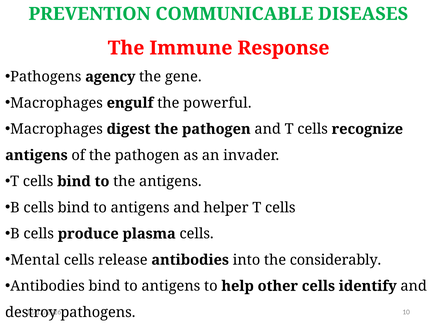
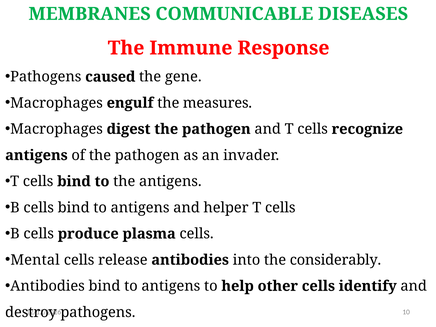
PREVENTION: PREVENTION -> MEMBRANES
agency: agency -> caused
powerful: powerful -> measures
